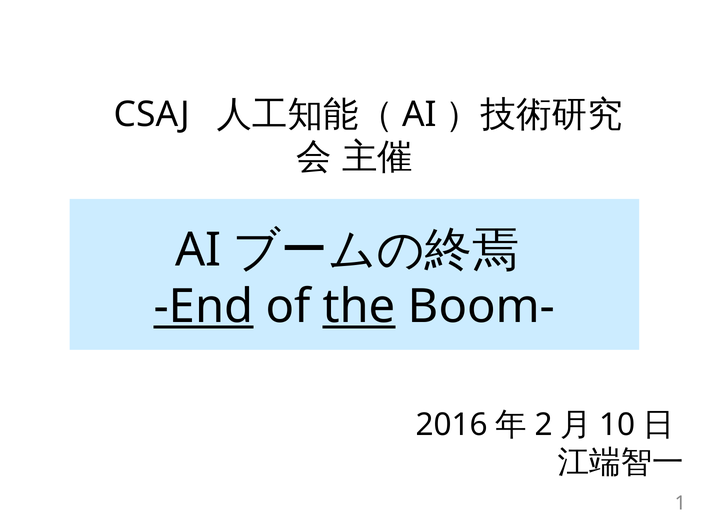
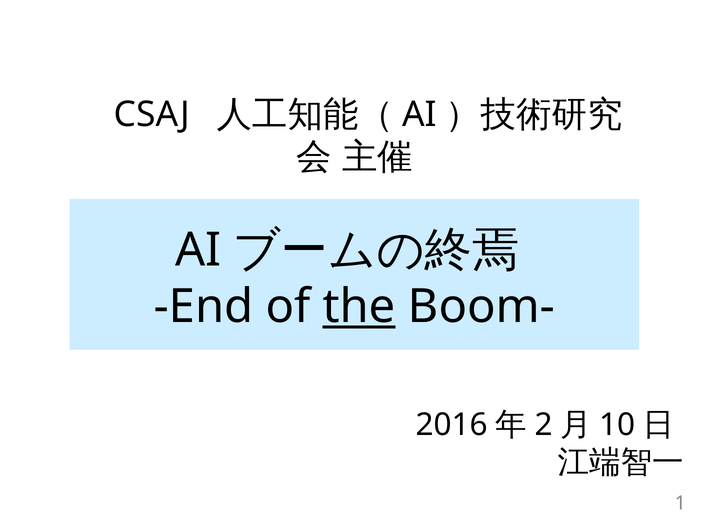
End underline: present -> none
